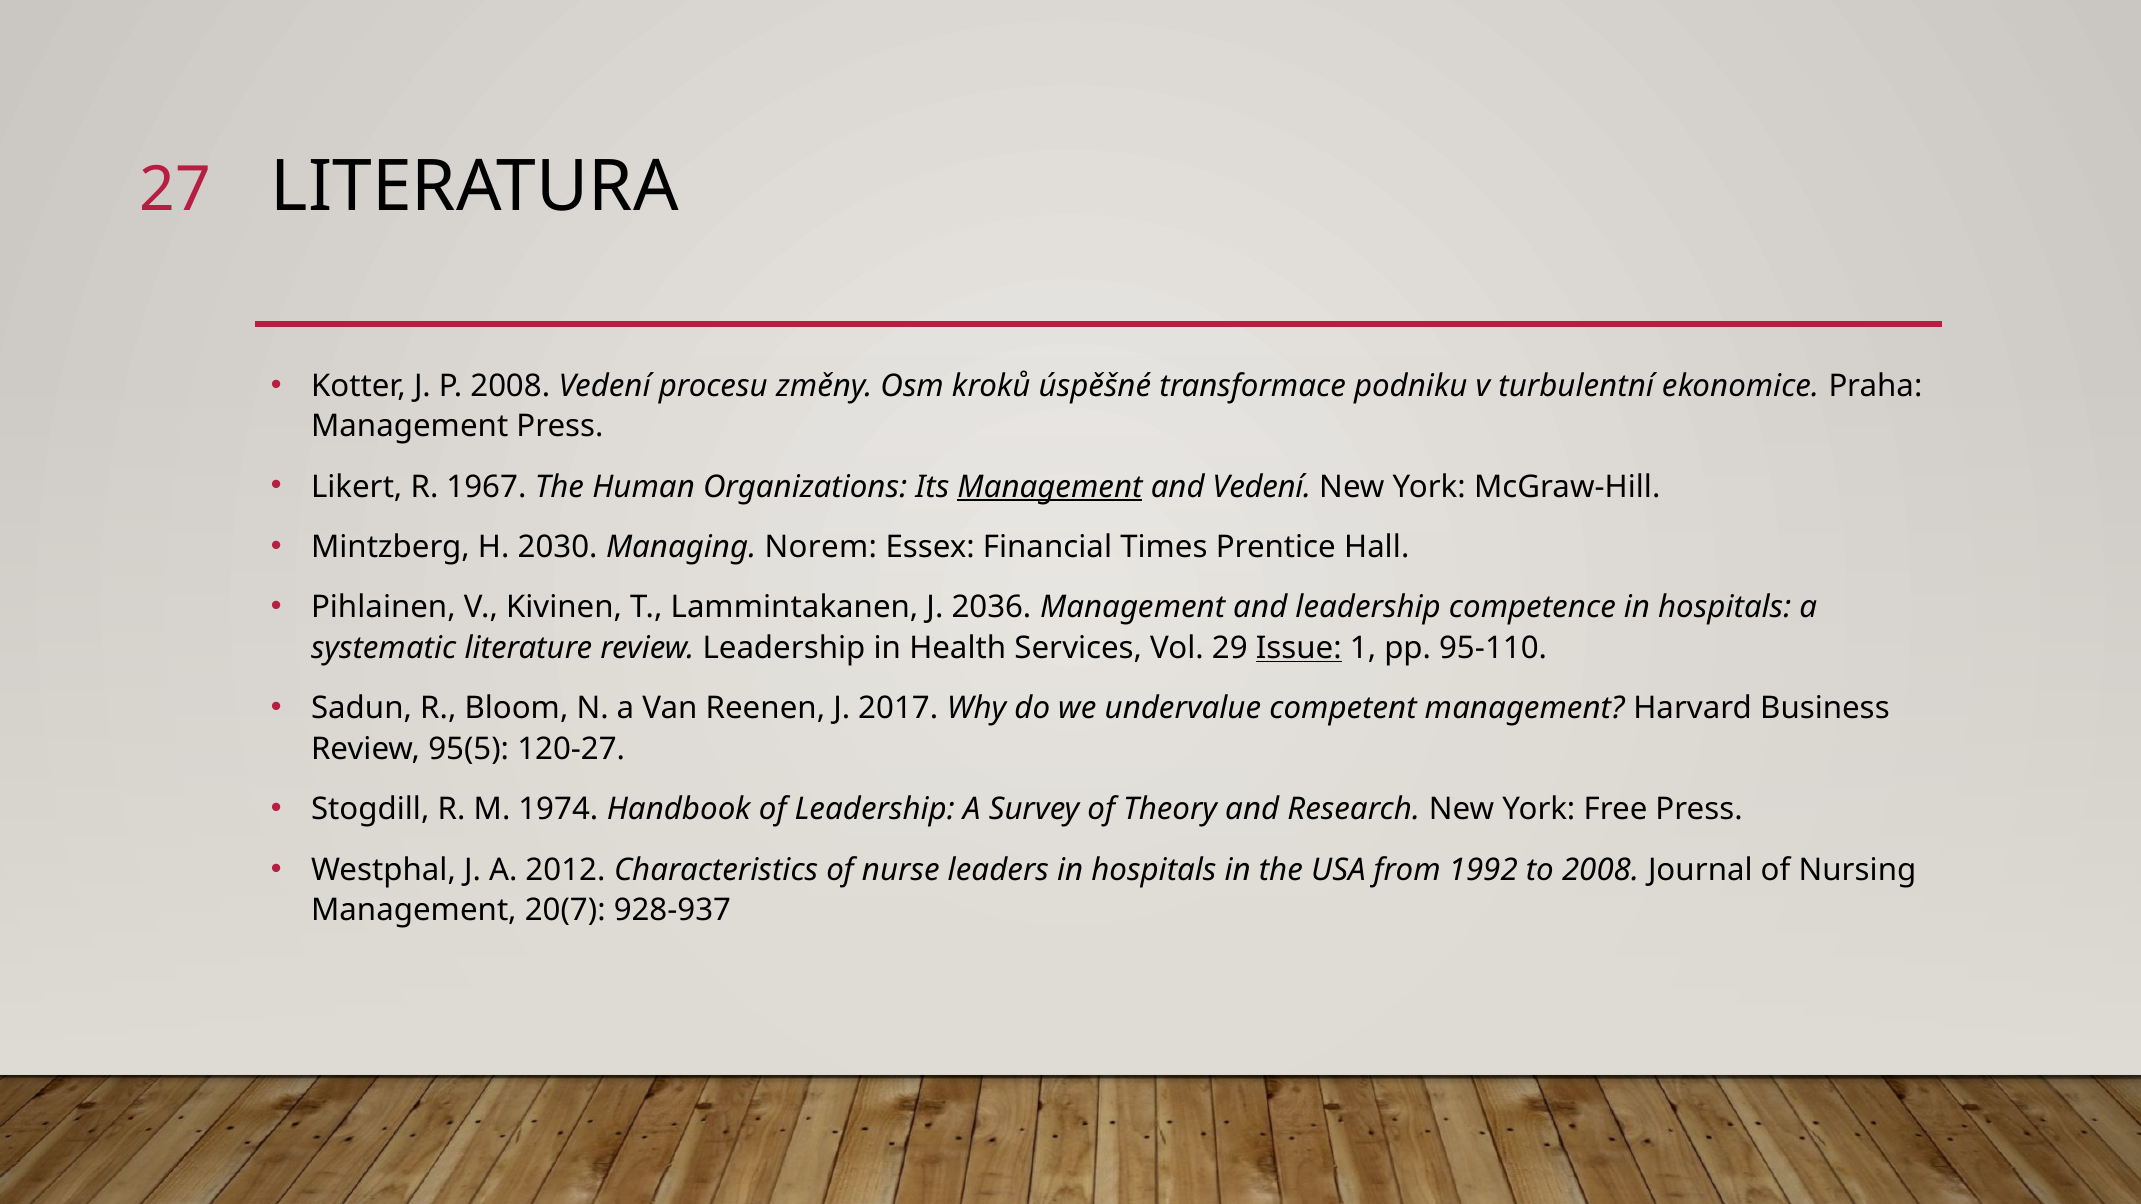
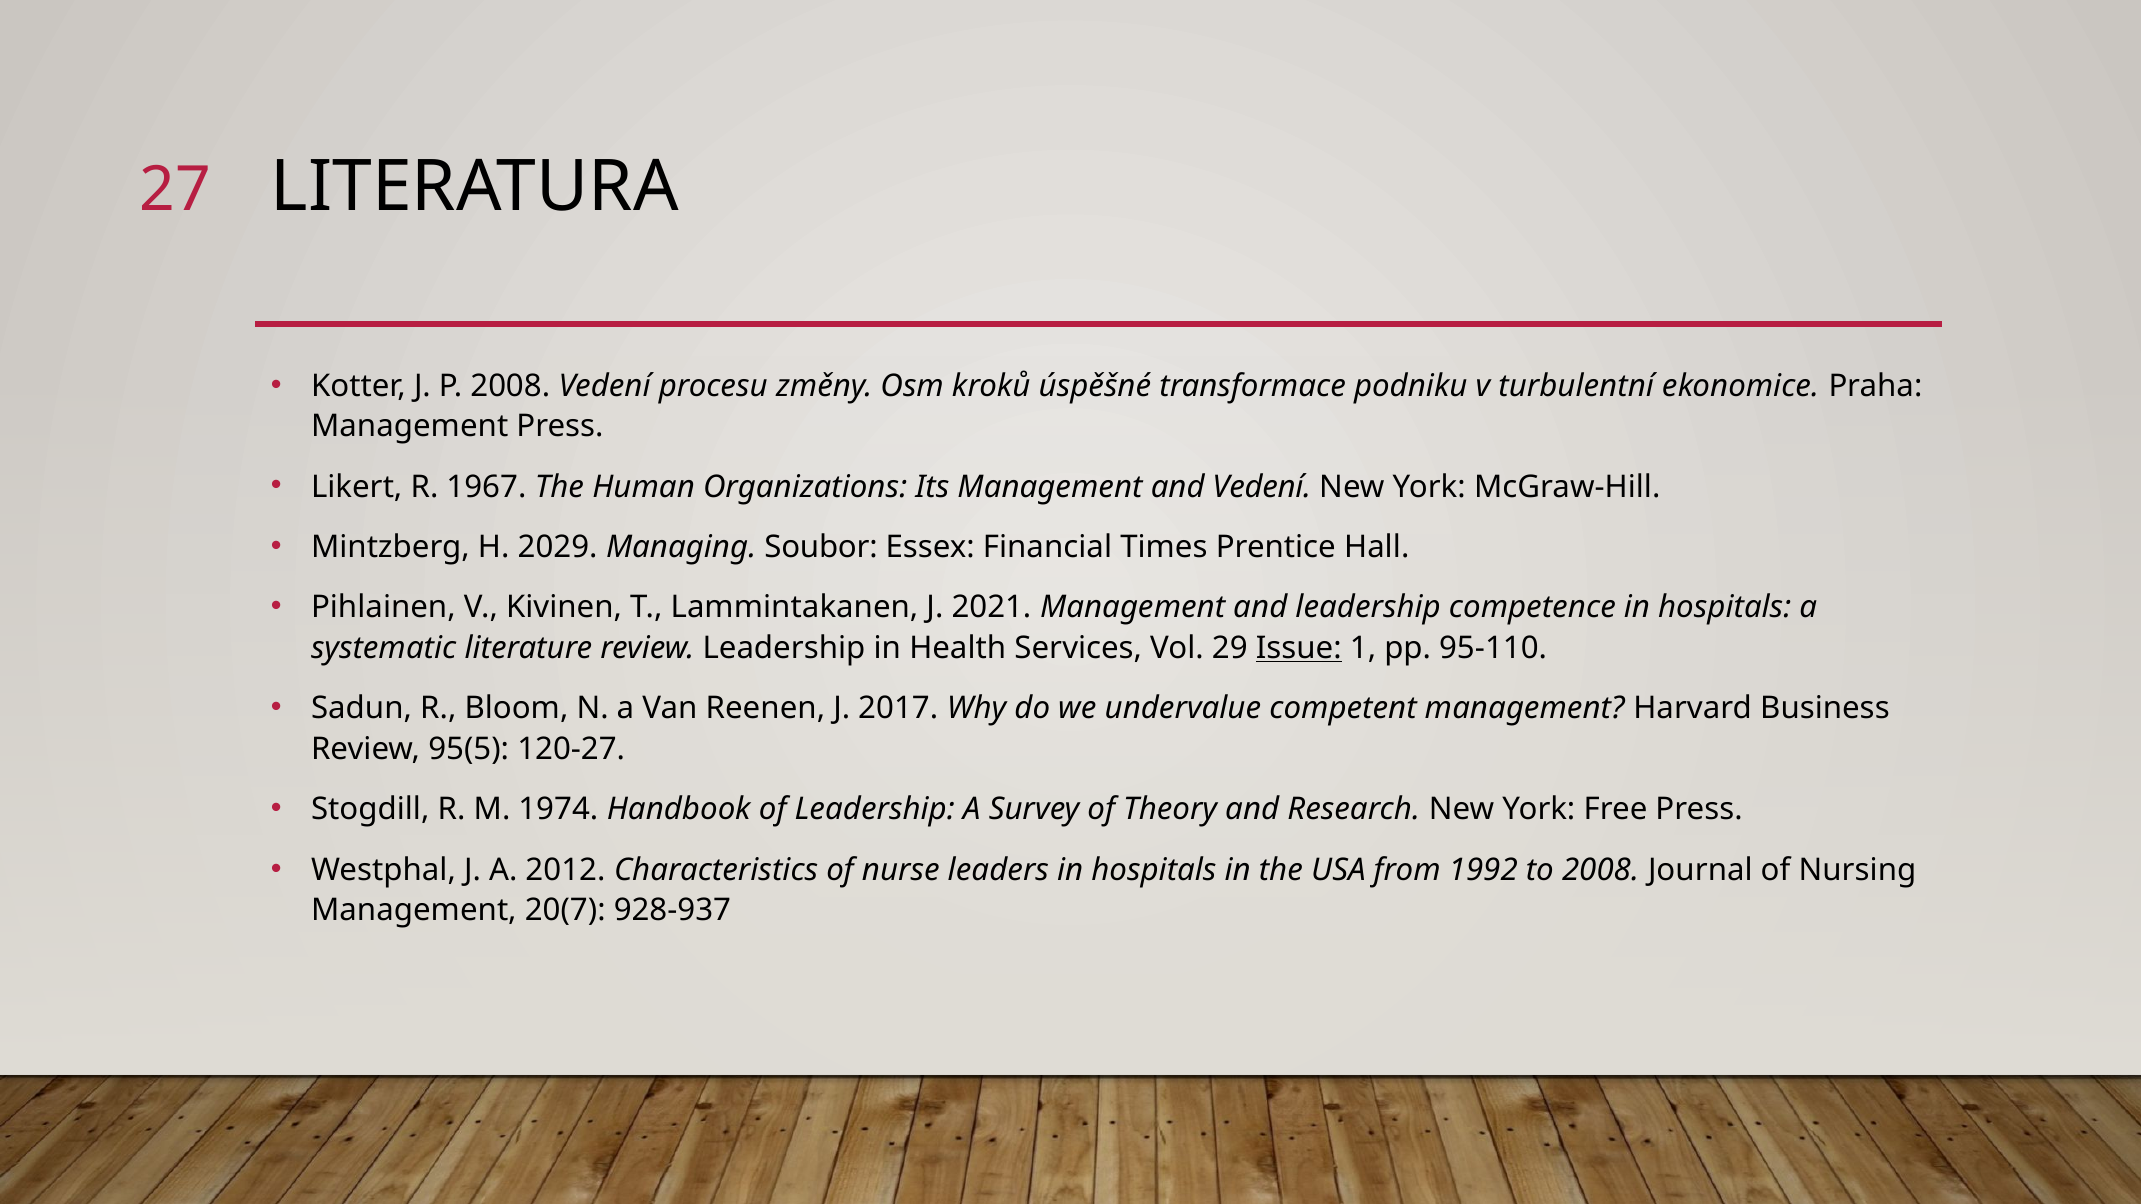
Management at (1050, 487) underline: present -> none
2030: 2030 -> 2029
Norem: Norem -> Soubor
2036: 2036 -> 2021
